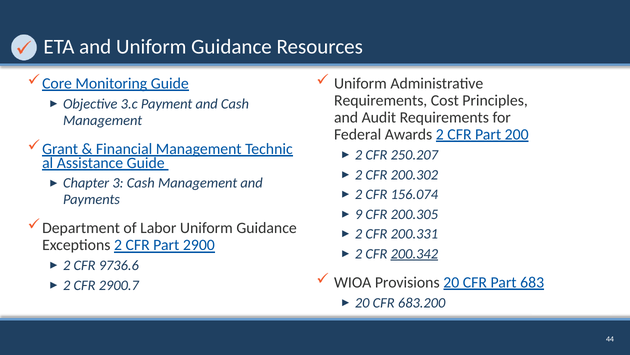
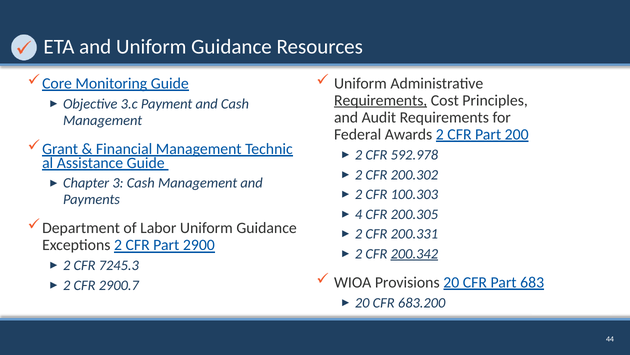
Requirements at (381, 100) underline: none -> present
250.207: 250.207 -> 592.978
156.074: 156.074 -> 100.303
9: 9 -> 4
9736.6: 9736.6 -> 7245.3
